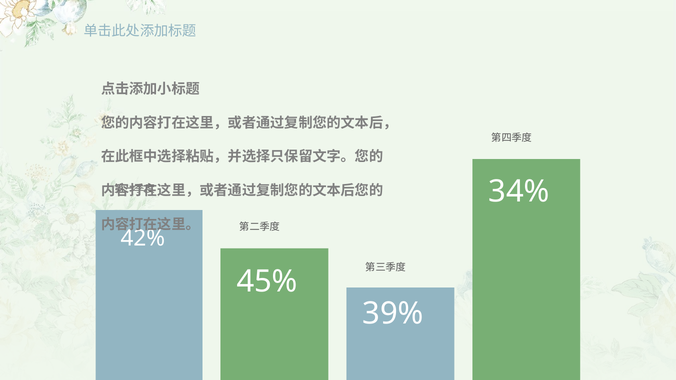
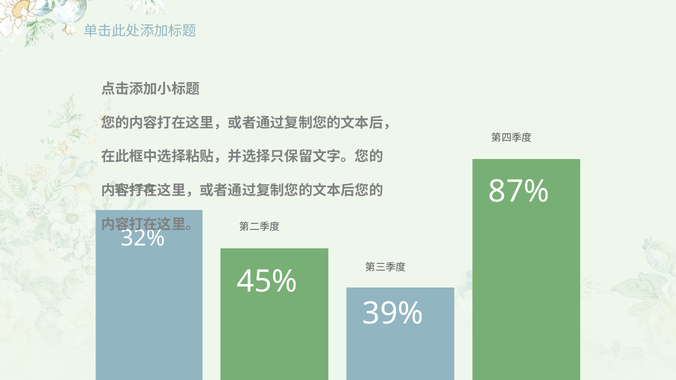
34%: 34% -> 87%
42%: 42% -> 32%
